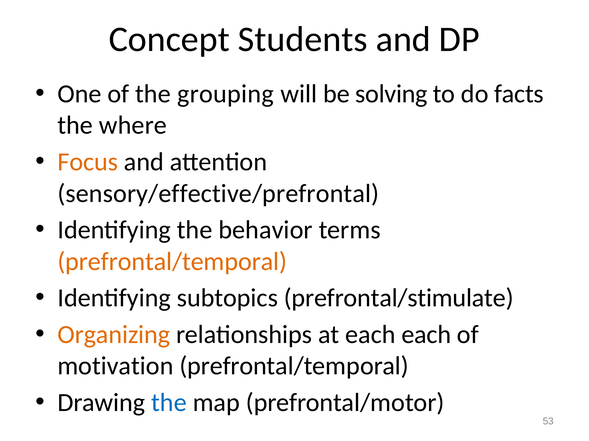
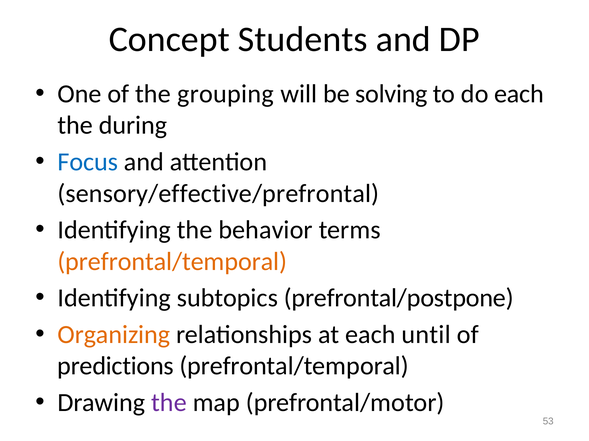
do facts: facts -> each
where: where -> during
Focus colour: orange -> blue
prefrontal/stimulate: prefrontal/stimulate -> prefrontal/postpone
each each: each -> until
motivation: motivation -> predictions
the at (169, 403) colour: blue -> purple
